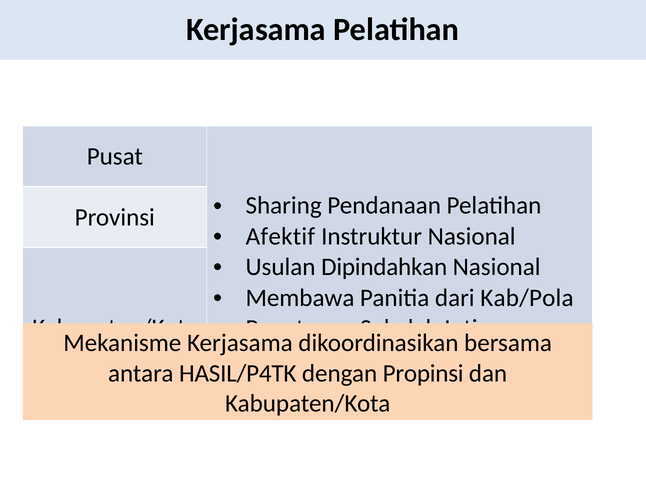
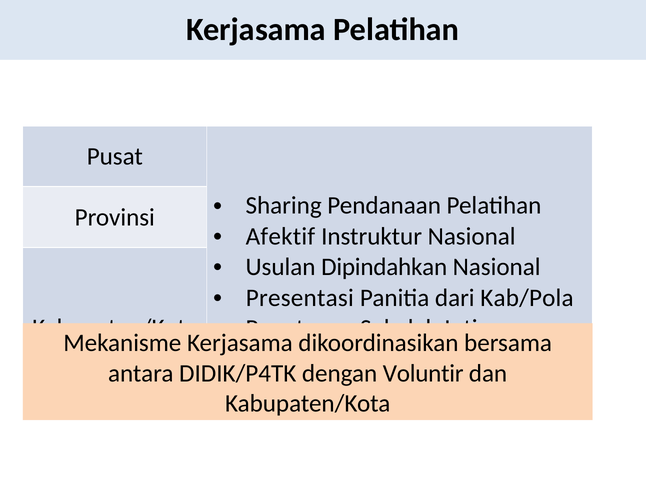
Membawa: Membawa -> Presentasi
HASIL/P4TK: HASIL/P4TK -> DIDIK/P4TK
Propinsi: Propinsi -> Voluntir
